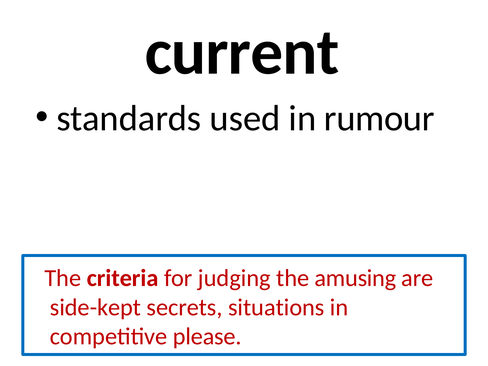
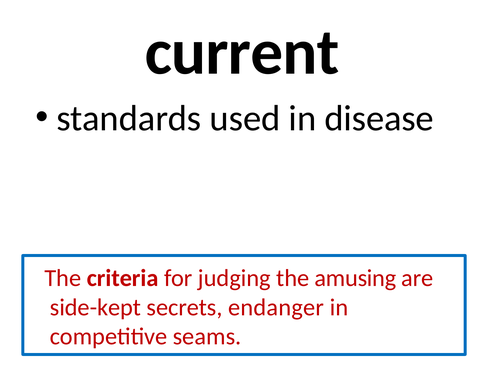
rumour: rumour -> disease
situations: situations -> endanger
please: please -> seams
